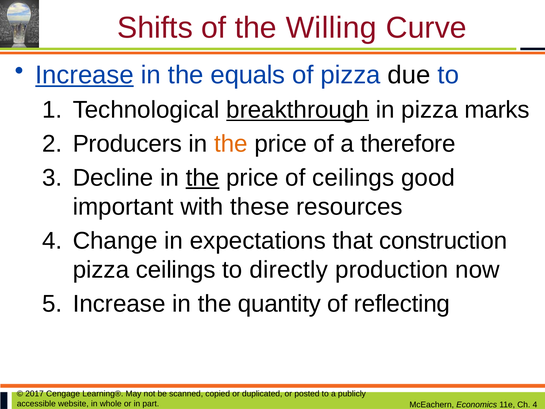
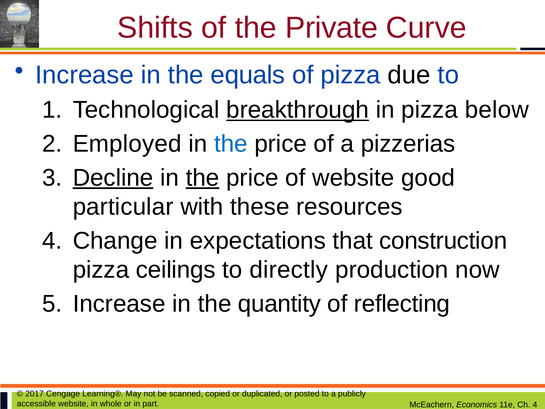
Willing: Willing -> Private
Increase at (84, 75) underline: present -> none
marks: marks -> below
Producers: Producers -> Employed
the at (231, 144) colour: orange -> blue
therefore: therefore -> pizzerias
Decline underline: none -> present
of ceilings: ceilings -> website
important: important -> particular
